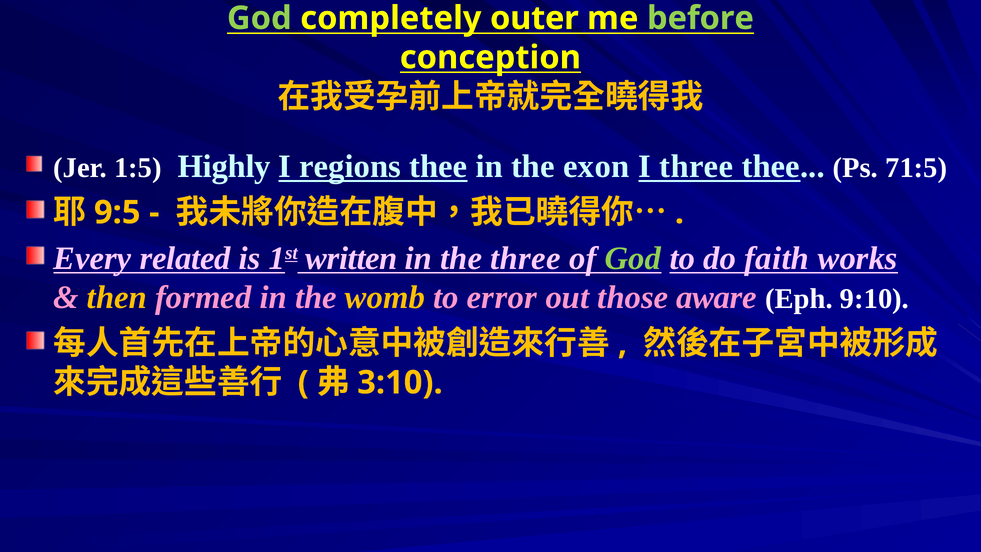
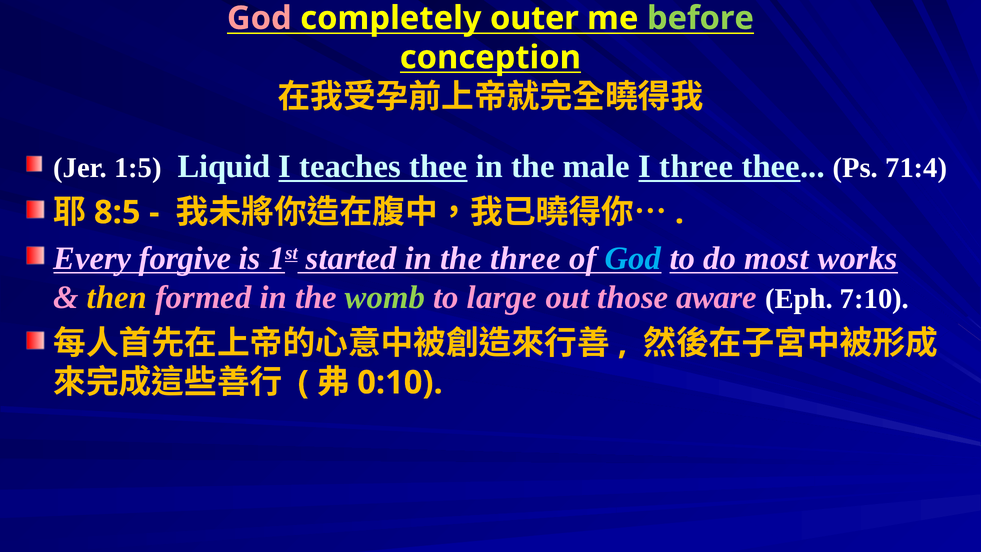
God at (259, 18) colour: light green -> pink
Highly: Highly -> Liquid
regions: regions -> teaches
exon: exon -> male
71:5: 71:5 -> 71:4
9:5: 9:5 -> 8:5
related: related -> forgive
written: written -> started
God at (633, 258) colour: light green -> light blue
faith: faith -> most
womb colour: yellow -> light green
error: error -> large
9:10: 9:10 -> 7:10
3:10: 3:10 -> 0:10
